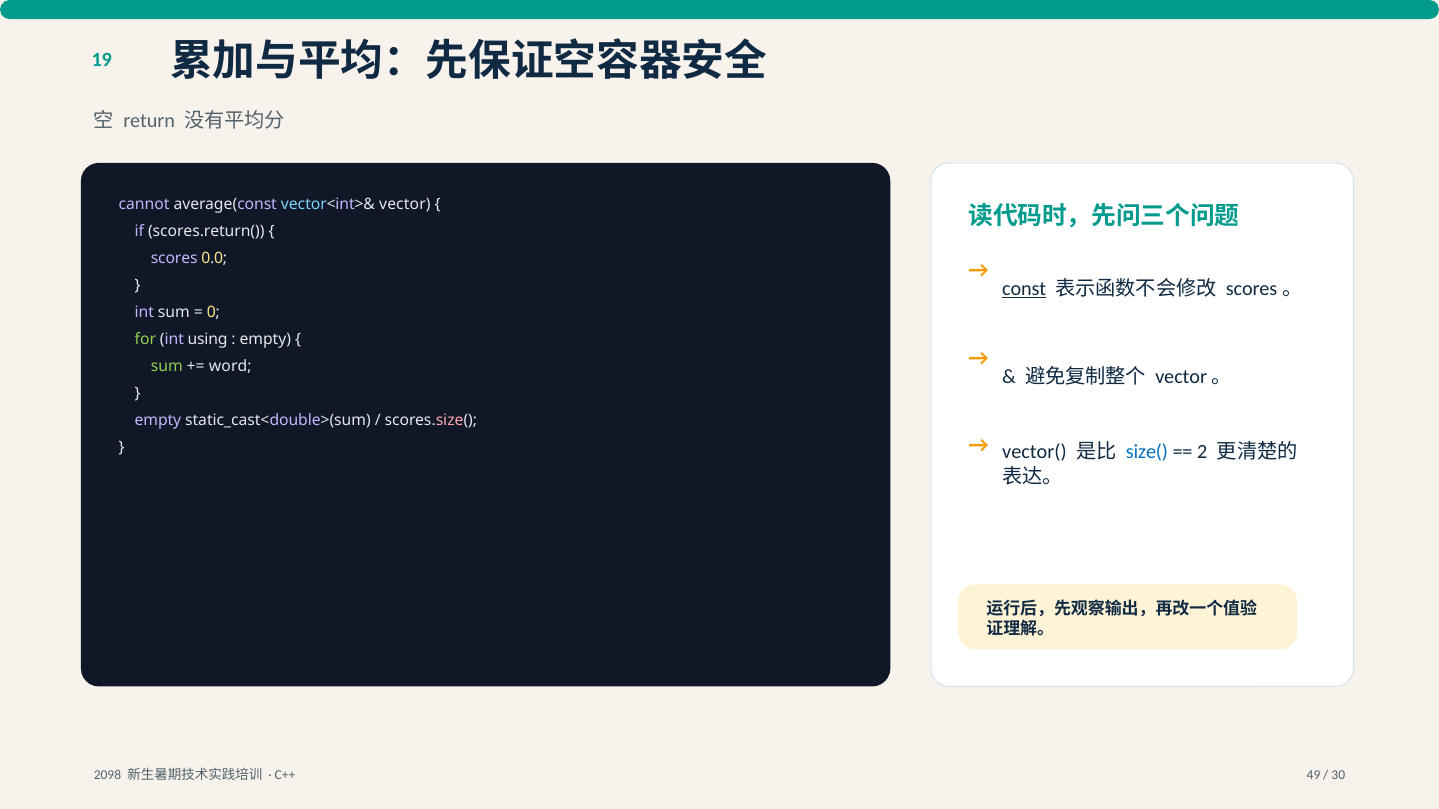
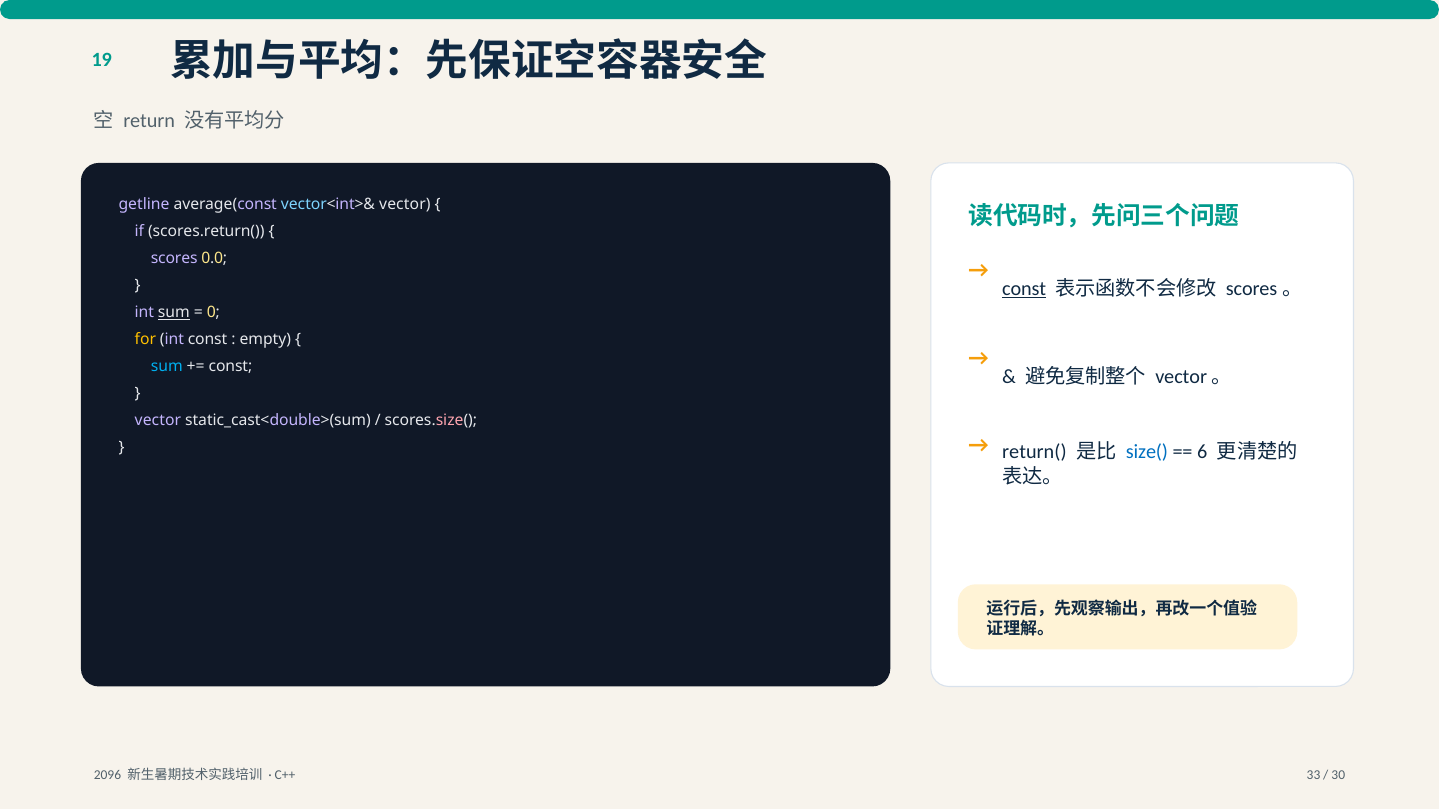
cannot: cannot -> getline
sum at (174, 313) underline: none -> present
for colour: light green -> yellow
int using: using -> const
sum at (167, 367) colour: light green -> light blue
word at (230, 367): word -> const
empty at (158, 421): empty -> vector
vector(: vector( -> return(
2: 2 -> 6
2098: 2098 -> 2096
49: 49 -> 33
